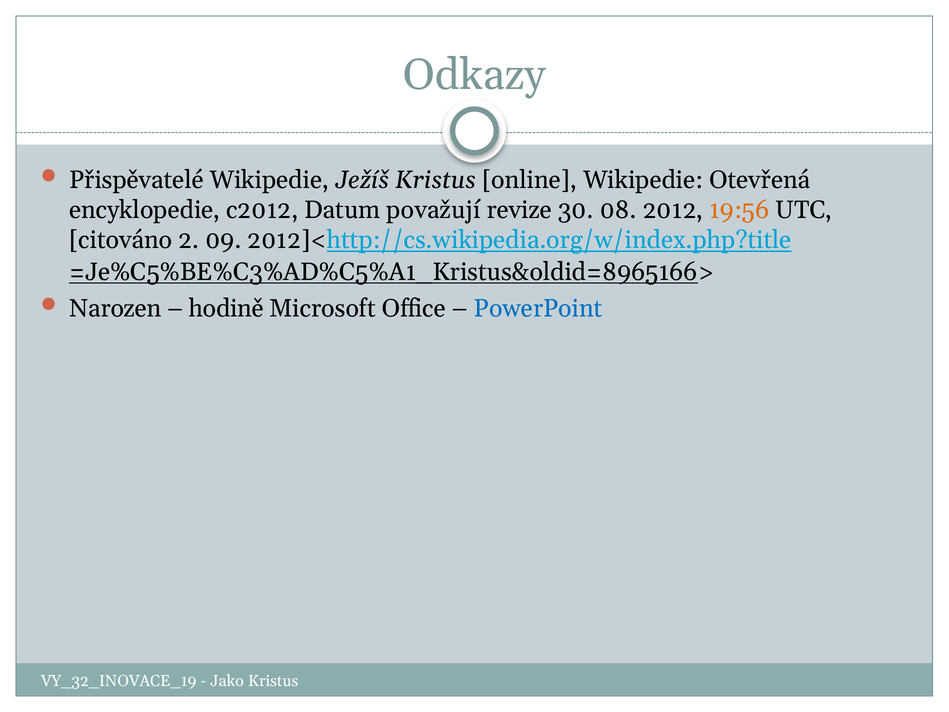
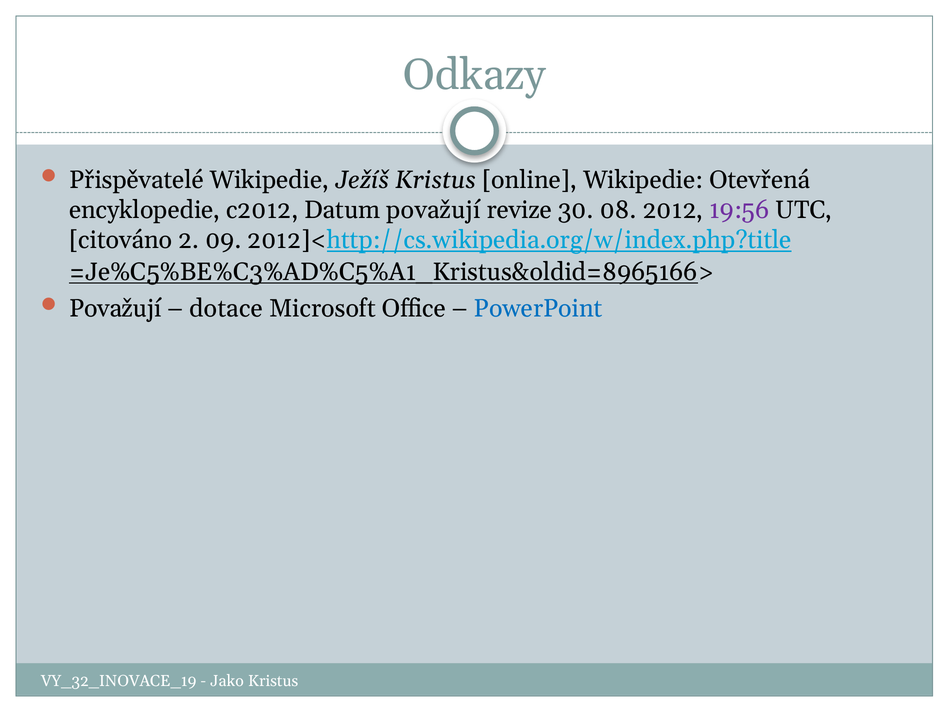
19:56 colour: orange -> purple
Narozen at (115, 308): Narozen -> Považují
hodině: hodině -> dotace
